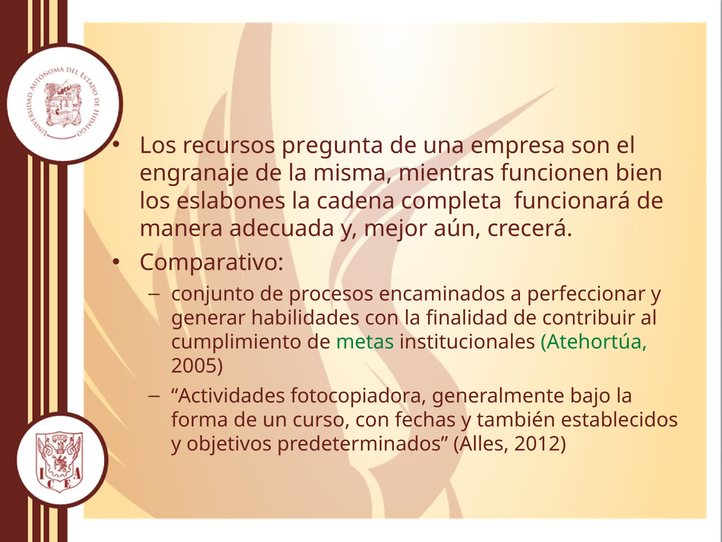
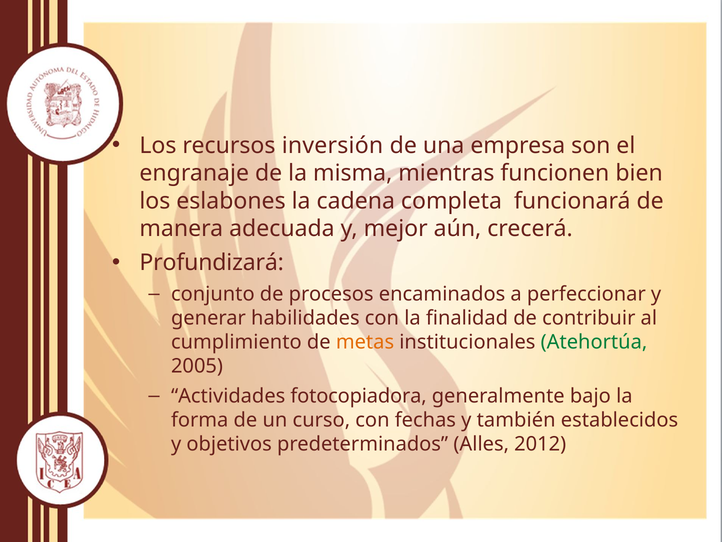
pregunta: pregunta -> inversión
Comparativo: Comparativo -> Profundizará
metas colour: green -> orange
